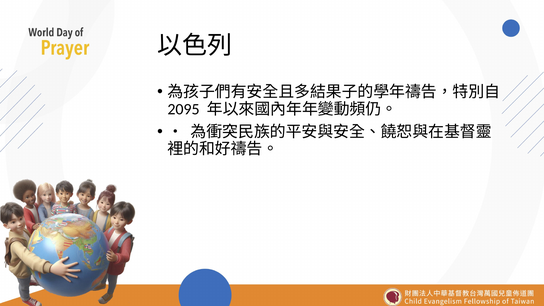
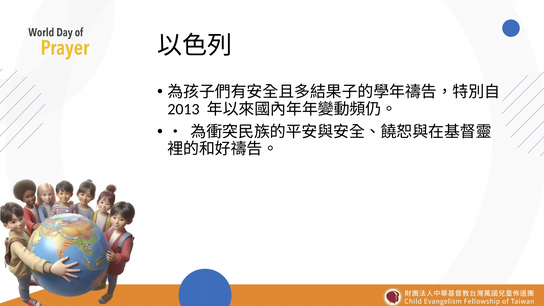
2095: 2095 -> 2013
